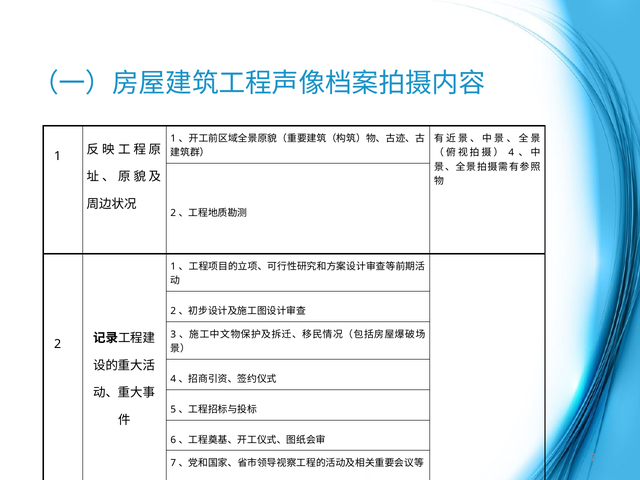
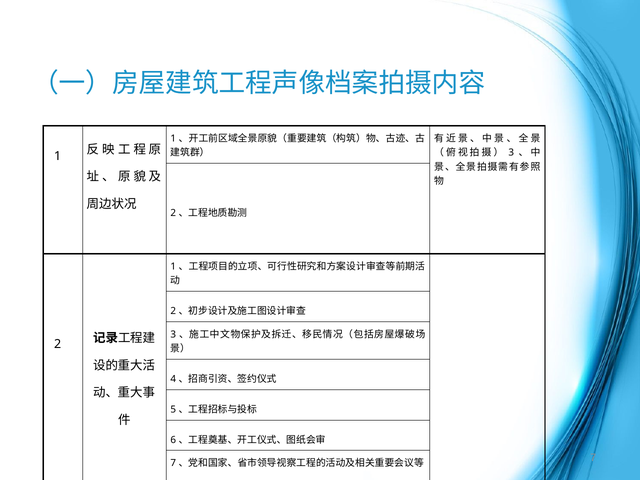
4 at (511, 153): 4 -> 3
